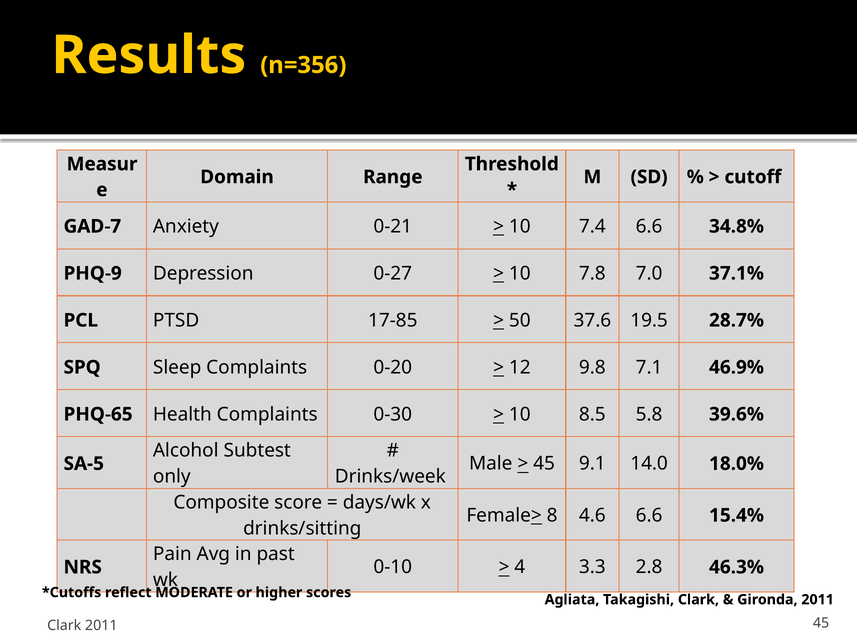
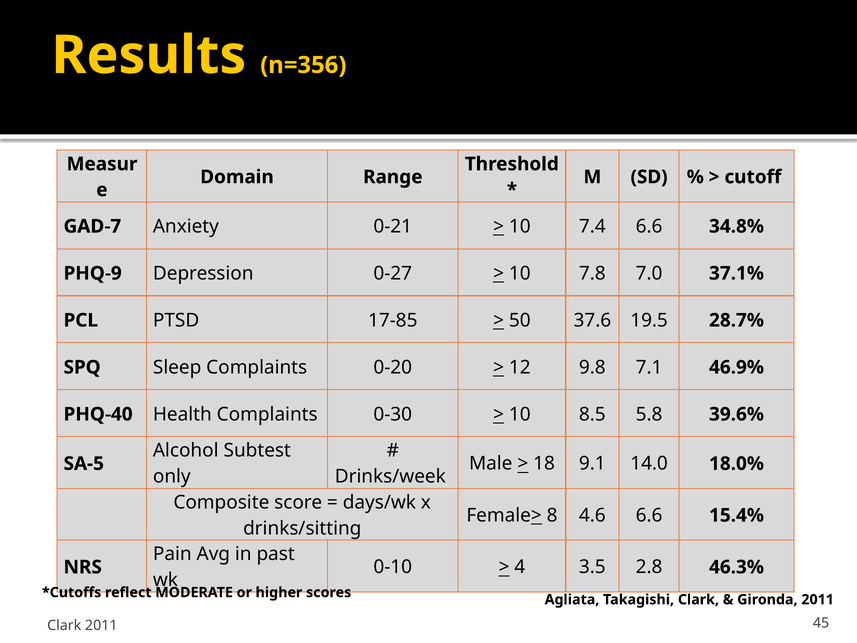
PHQ-65: PHQ-65 -> PHQ-40
45 at (544, 463): 45 -> 18
3.3: 3.3 -> 3.5
